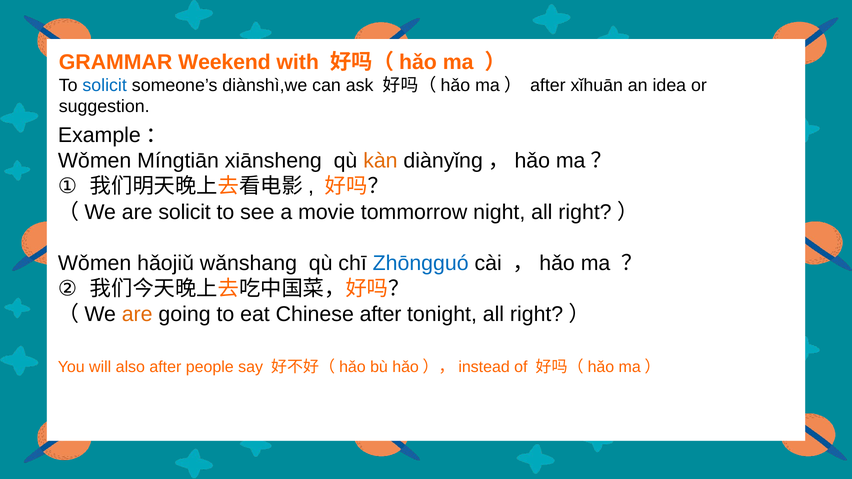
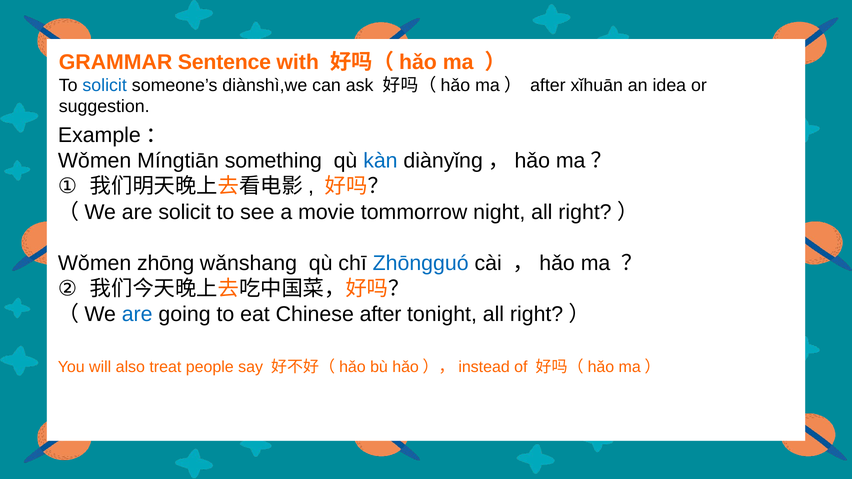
Weekend: Weekend -> Sentence
xiānsheng: xiānsheng -> something
kàn colour: orange -> blue
hǎojiǔ: hǎojiǔ -> zhōng
are at (137, 314) colour: orange -> blue
also after: after -> treat
